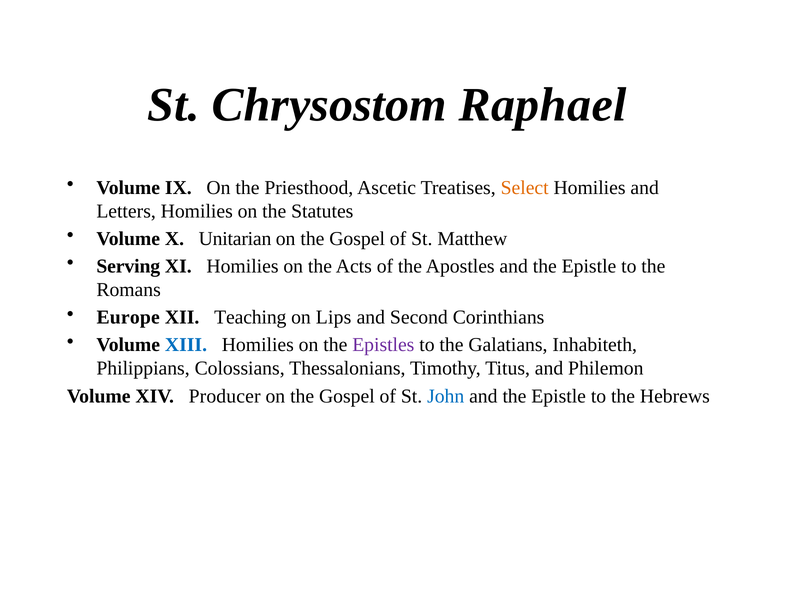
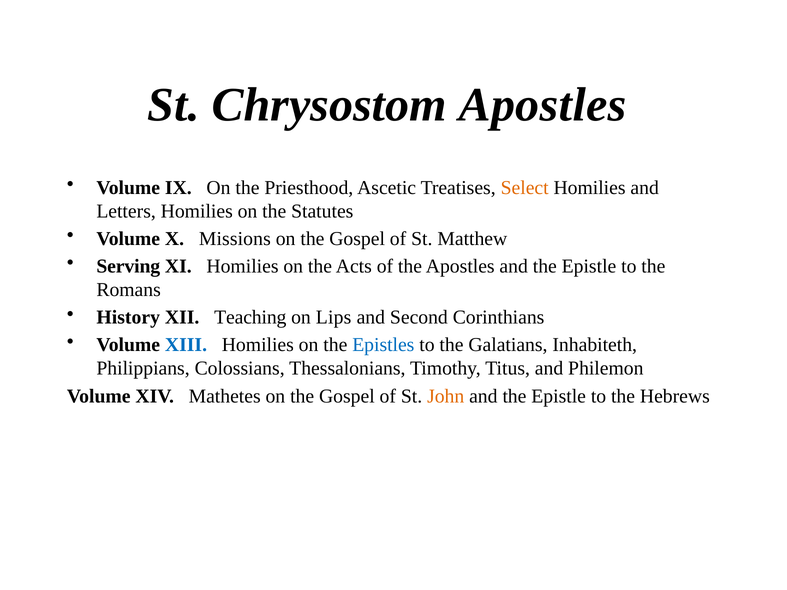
Chrysostom Raphael: Raphael -> Apostles
Unitarian: Unitarian -> Missions
Europe: Europe -> History
Epistles colour: purple -> blue
Producer: Producer -> Mathetes
John colour: blue -> orange
